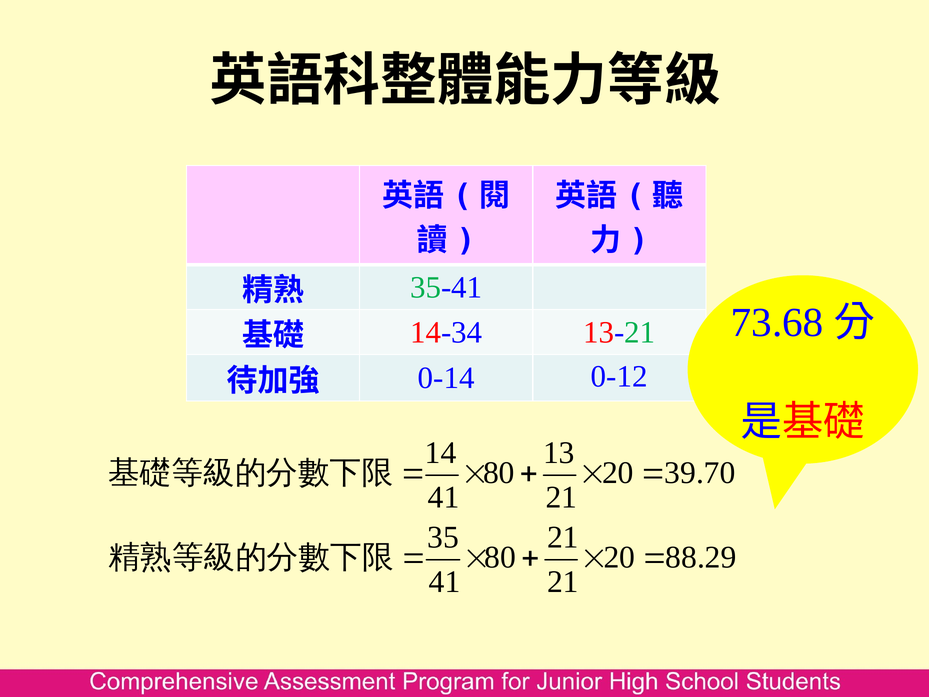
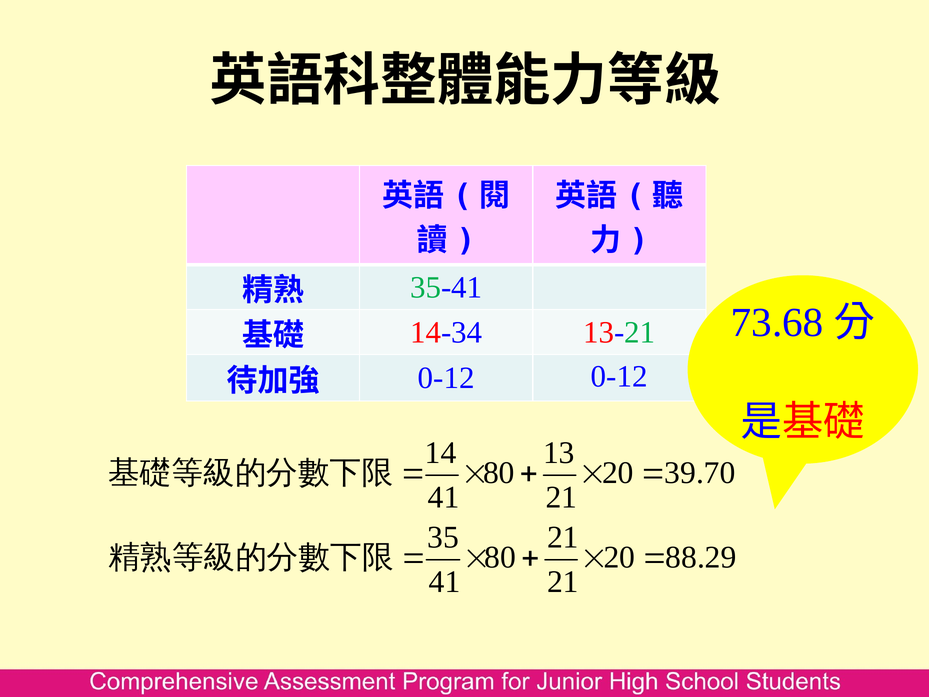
0-14 at (446, 378): 0-14 -> 0-12
